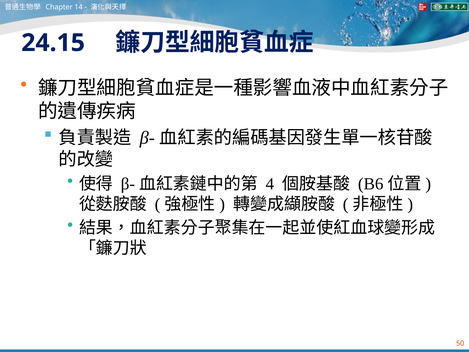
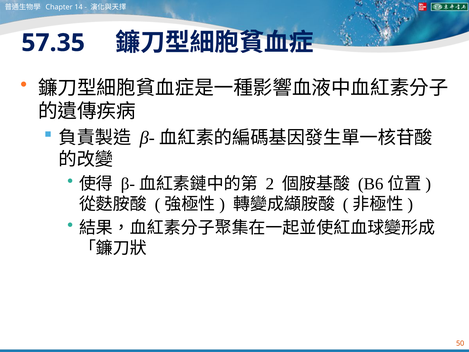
24.15: 24.15 -> 57.35
4: 4 -> 2
